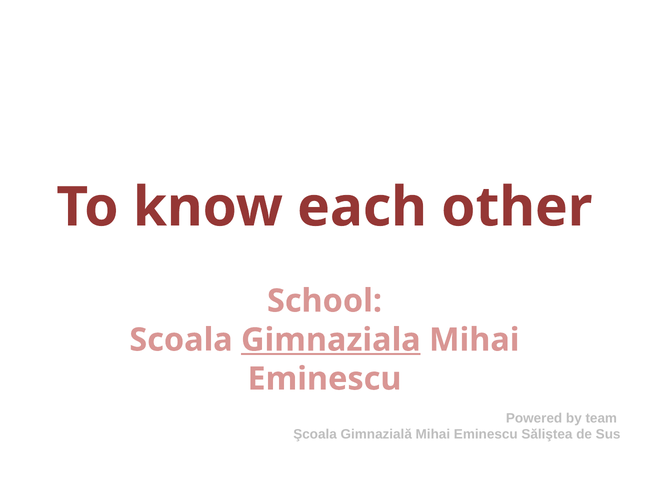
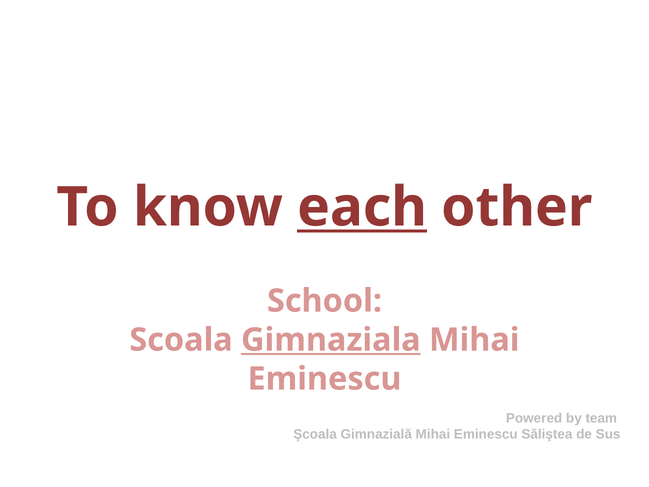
each underline: none -> present
